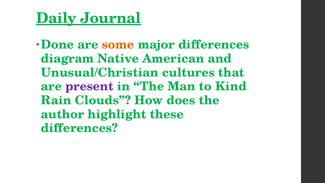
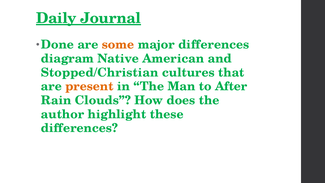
Unusual/Christian: Unusual/Christian -> Stopped/Christian
present colour: purple -> orange
Kind: Kind -> After
